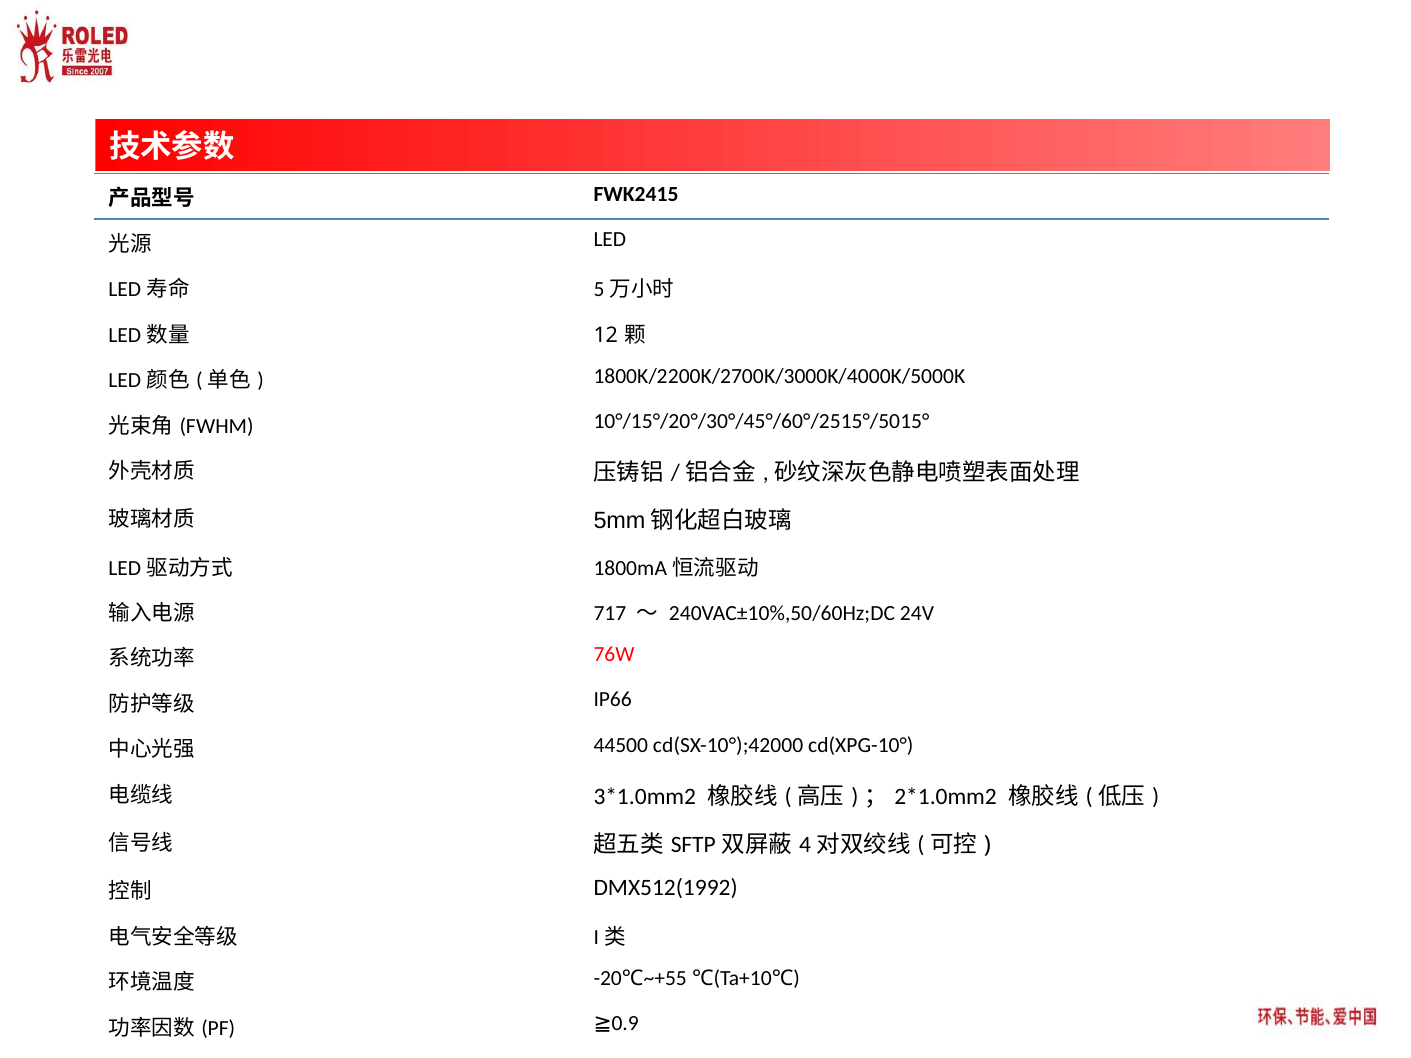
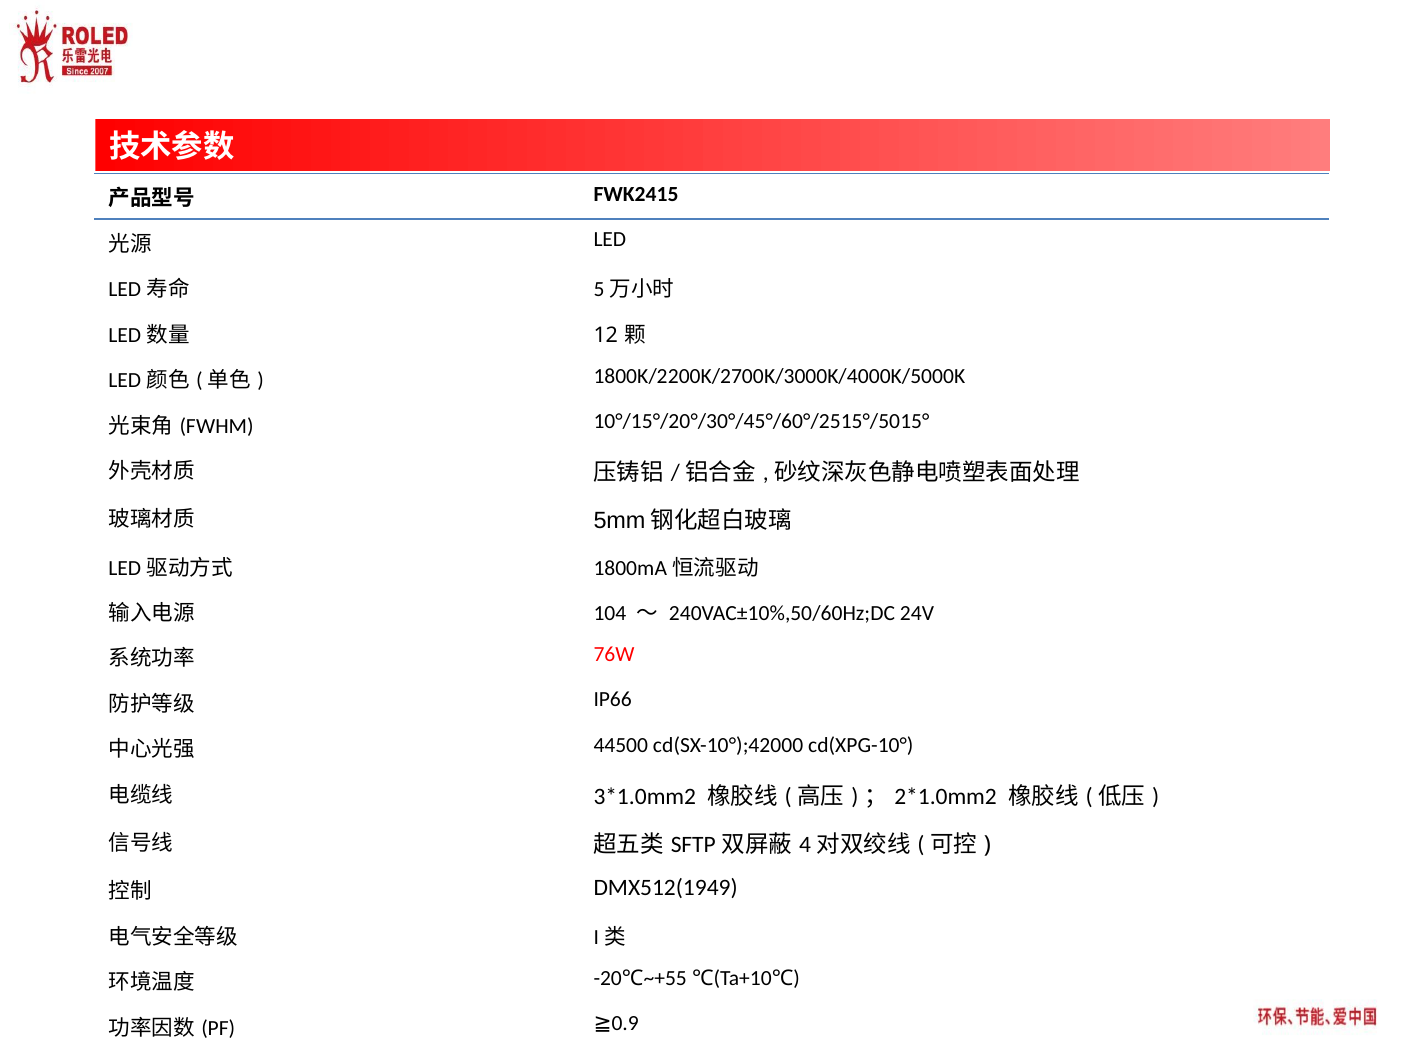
717: 717 -> 104
DMX512(1992: DMX512(1992 -> DMX512(1949
